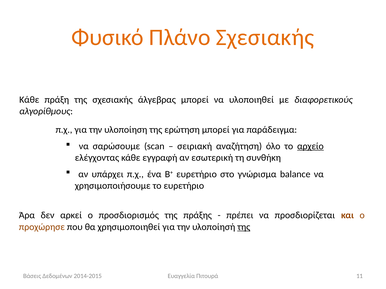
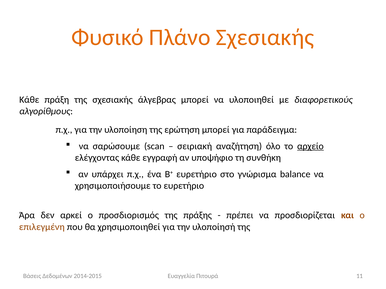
εσωτερική: εσωτερική -> υποψήφιο
προχώρησε: προχώρησε -> επιλεγμένη
της at (244, 227) underline: present -> none
